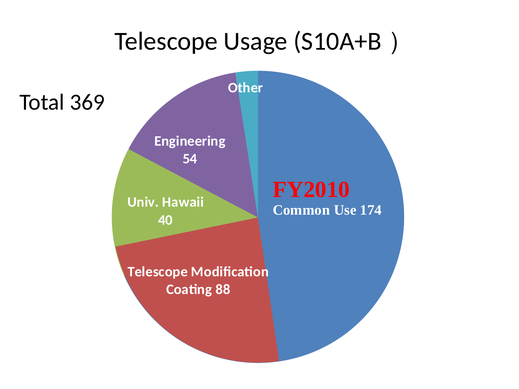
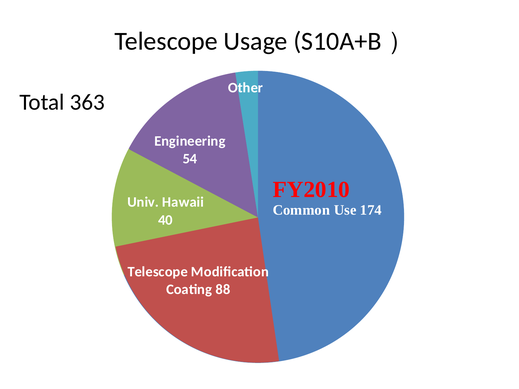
369: 369 -> 363
